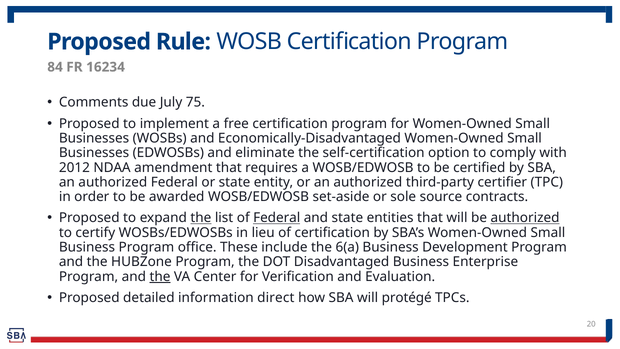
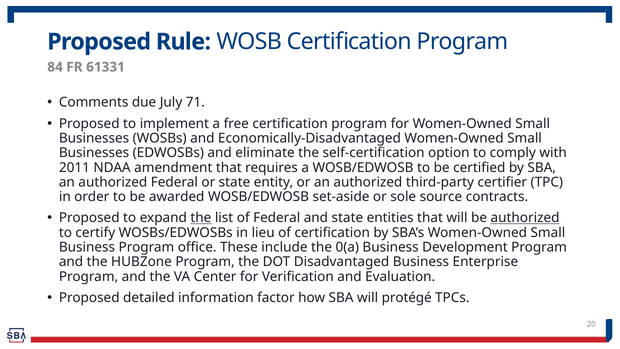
16234: 16234 -> 61331
75: 75 -> 71
2012: 2012 -> 2011
Federal at (277, 218) underline: present -> none
6(a: 6(a -> 0(a
the at (160, 276) underline: present -> none
direct: direct -> factor
